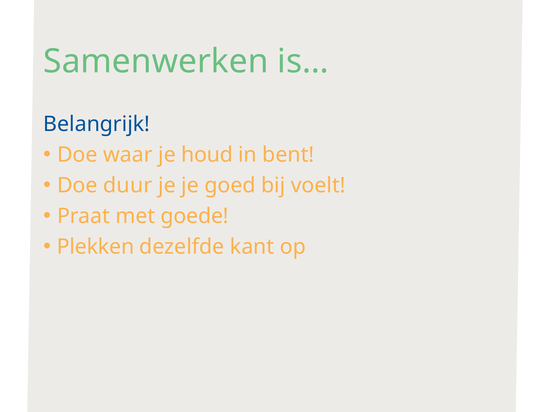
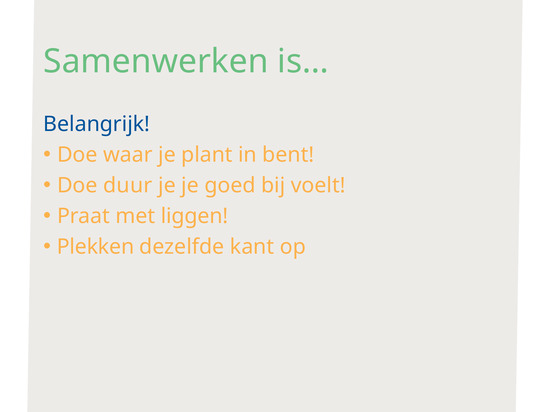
houd: houd -> plant
goede: goede -> liggen
